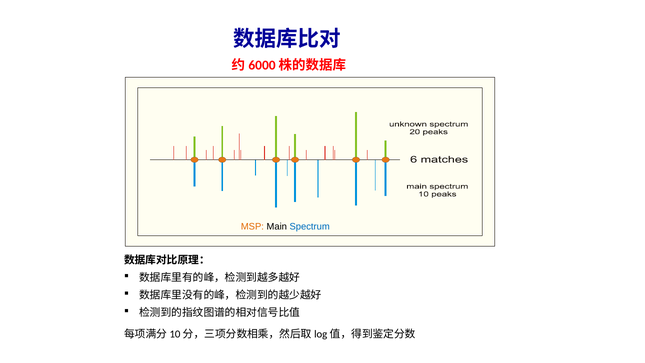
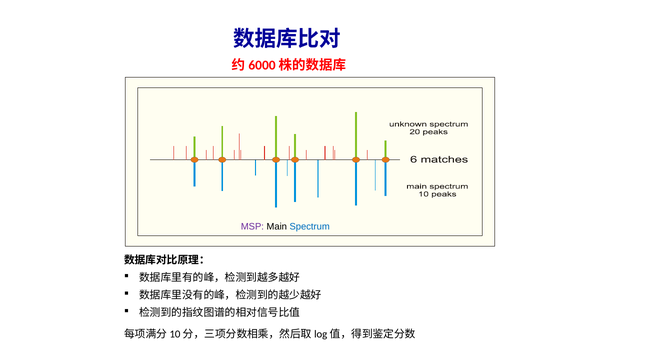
MSP colour: orange -> purple
